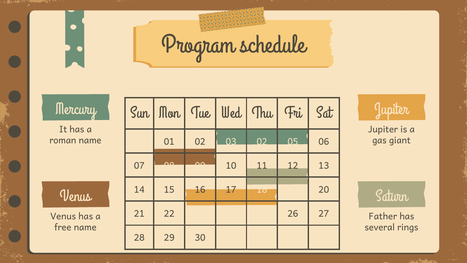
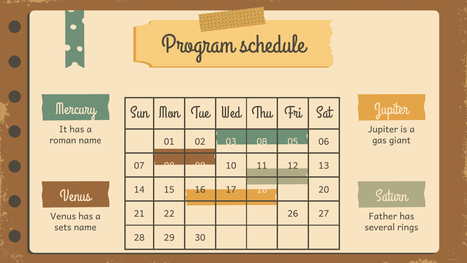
03 02: 02 -> 08
free: free -> sets
